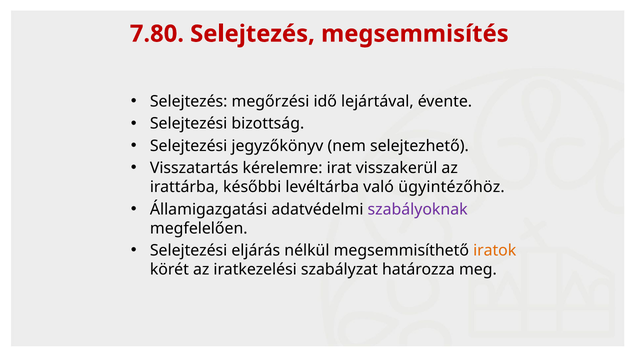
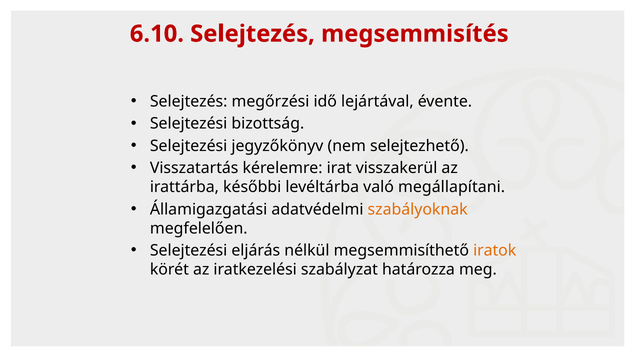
7.80: 7.80 -> 6.10
ügyintézőhöz: ügyintézőhöz -> megállapítani
szabályoknak colour: purple -> orange
